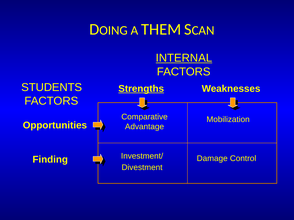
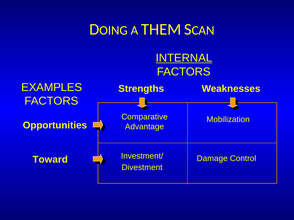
STUDENTS: STUDENTS -> EXAMPLES
Strengths underline: present -> none
Finding: Finding -> Toward
